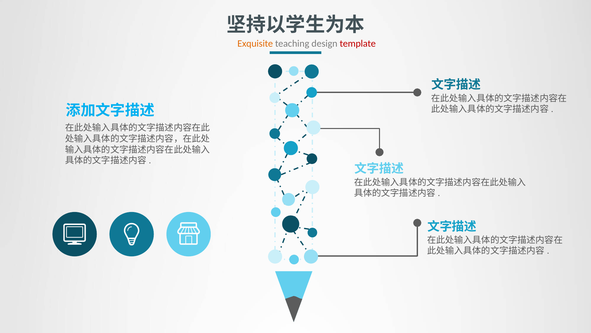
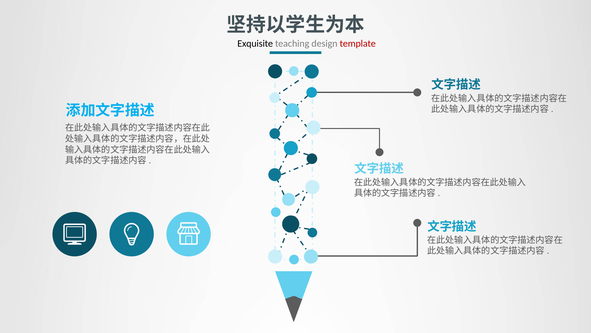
Exquisite colour: orange -> black
